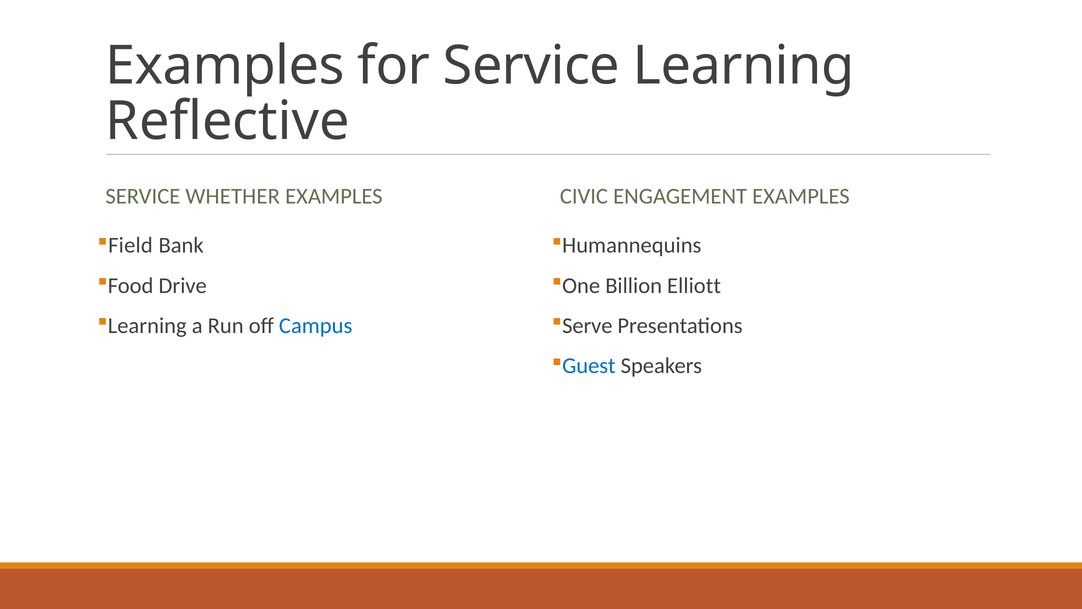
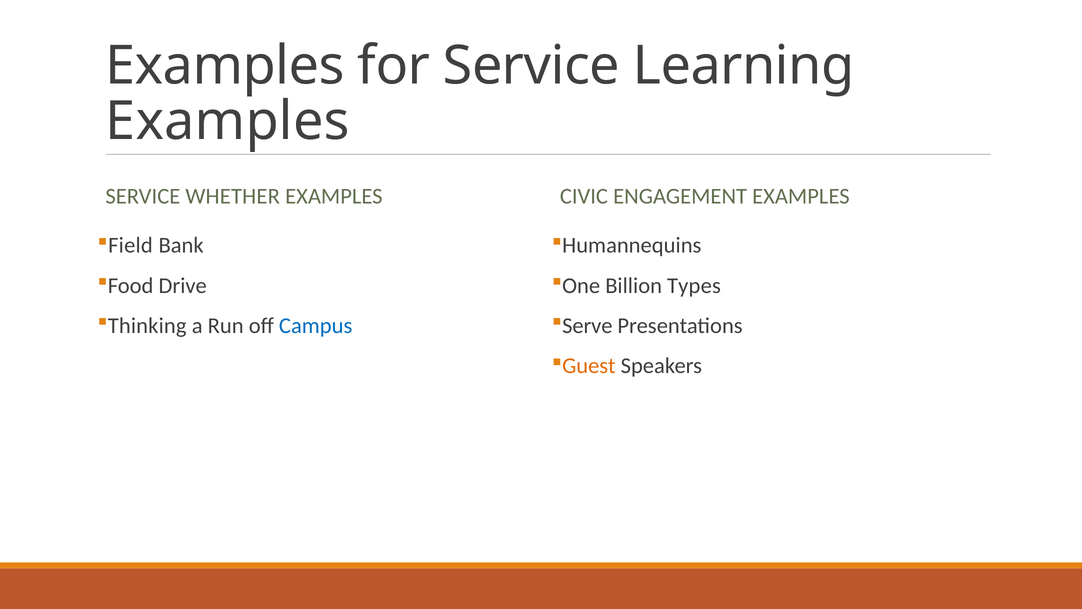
Reflective at (228, 121): Reflective -> Examples
Elliott: Elliott -> Types
Learning at (147, 326): Learning -> Thinking
Guest colour: blue -> orange
